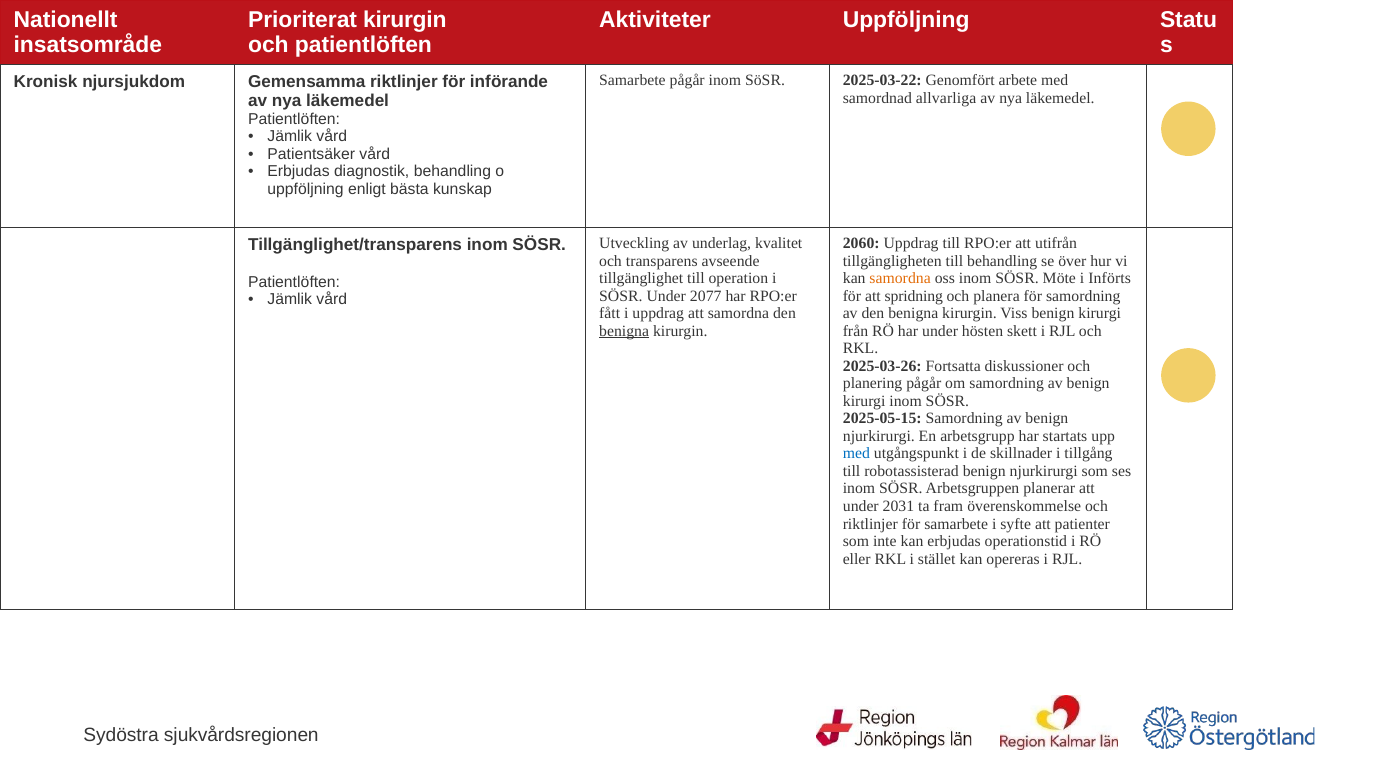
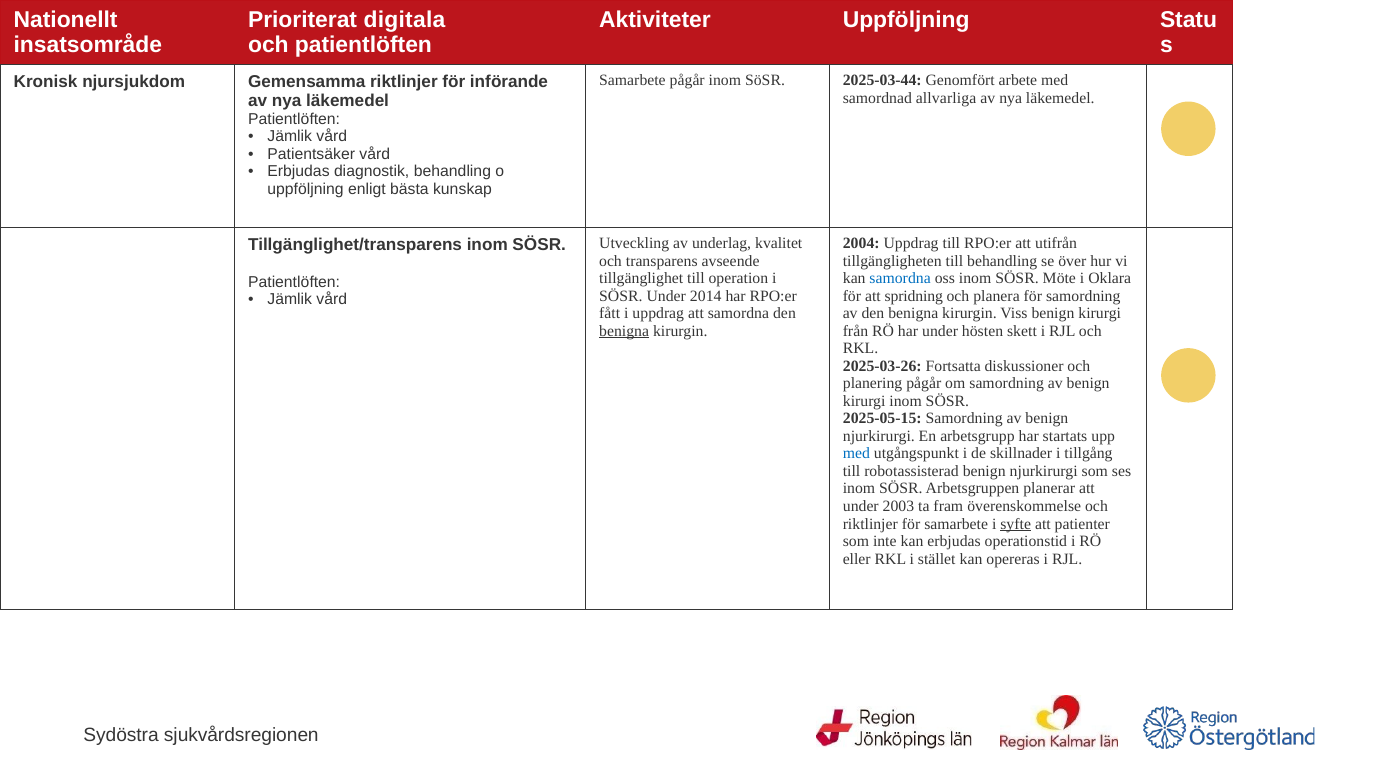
Prioriterat kirurgin: kirurgin -> digitala
2025-03-22: 2025-03-22 -> 2025-03-44
2060: 2060 -> 2004
samordna at (900, 278) colour: orange -> blue
Införts: Införts -> Oklara
2077: 2077 -> 2014
2031: 2031 -> 2003
syfte underline: none -> present
